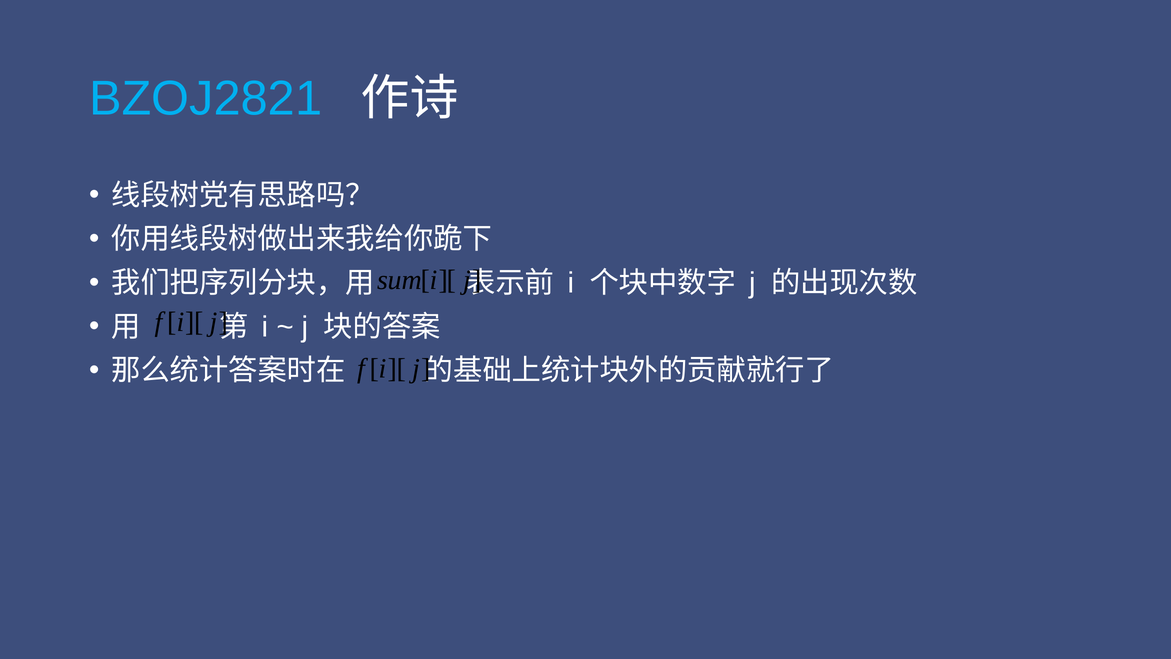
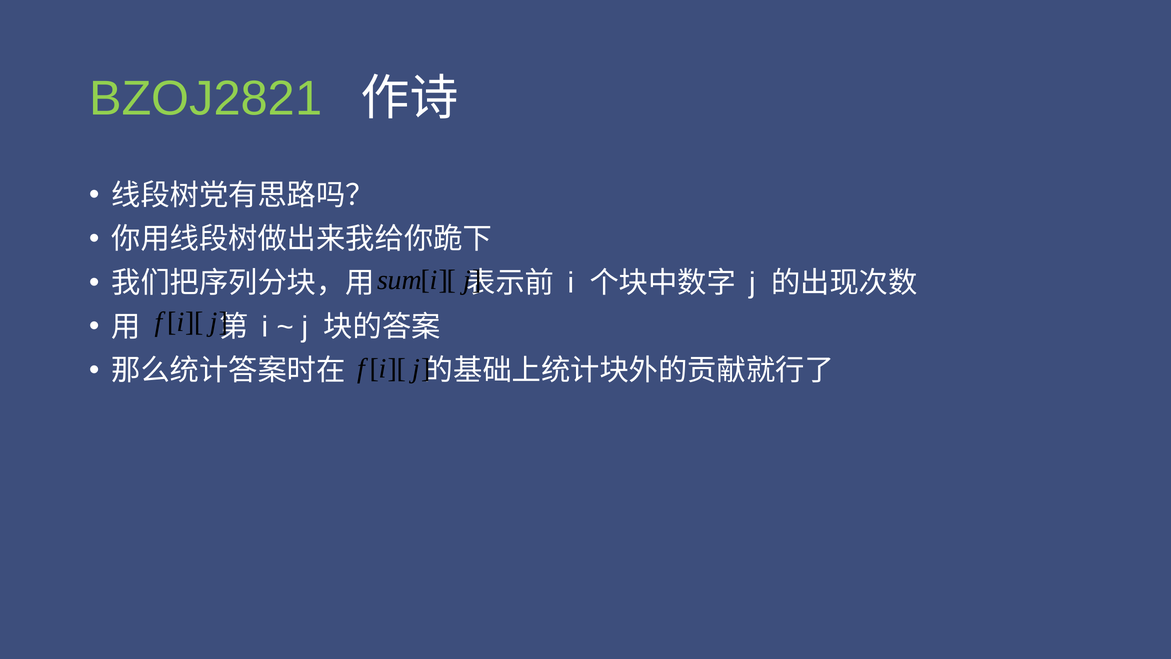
BZOJ2821 colour: light blue -> light green
